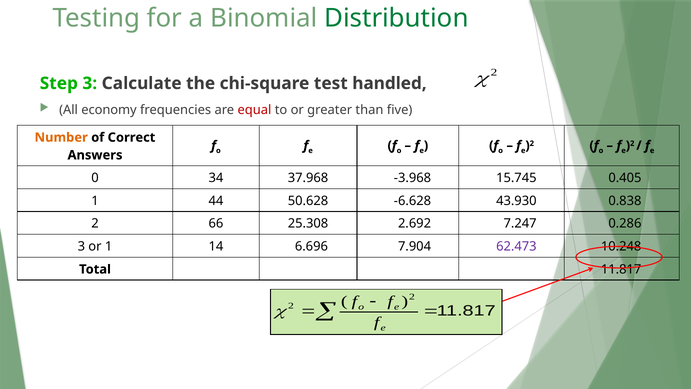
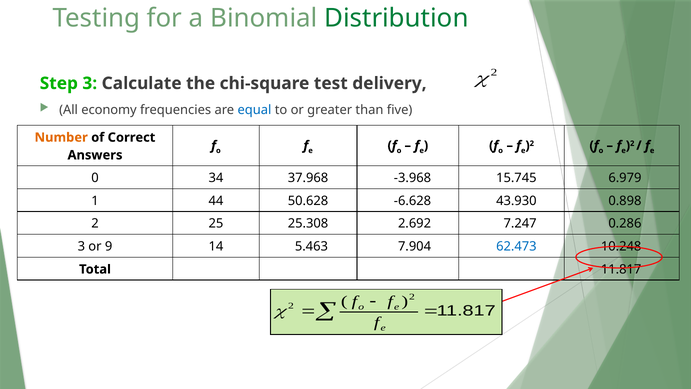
handled: handled -> delivery
equal colour: red -> blue
0.405: 0.405 -> 6.979
0.838: 0.838 -> 0.898
66: 66 -> 25
or 1: 1 -> 9
6.696: 6.696 -> 5.463
62.473 colour: purple -> blue
